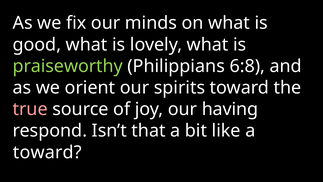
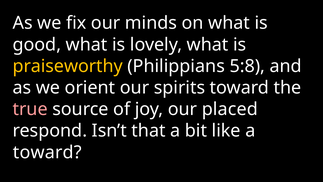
praiseworthy colour: light green -> yellow
6:8: 6:8 -> 5:8
having: having -> placed
